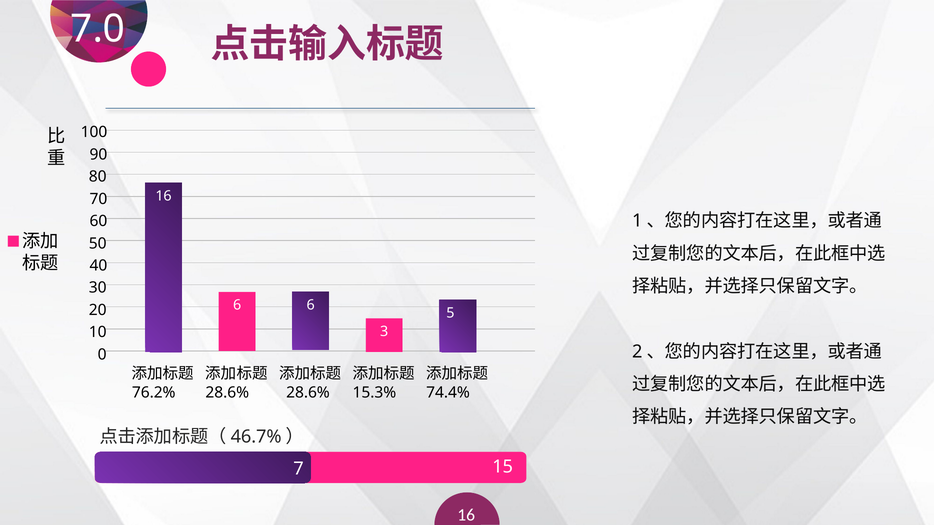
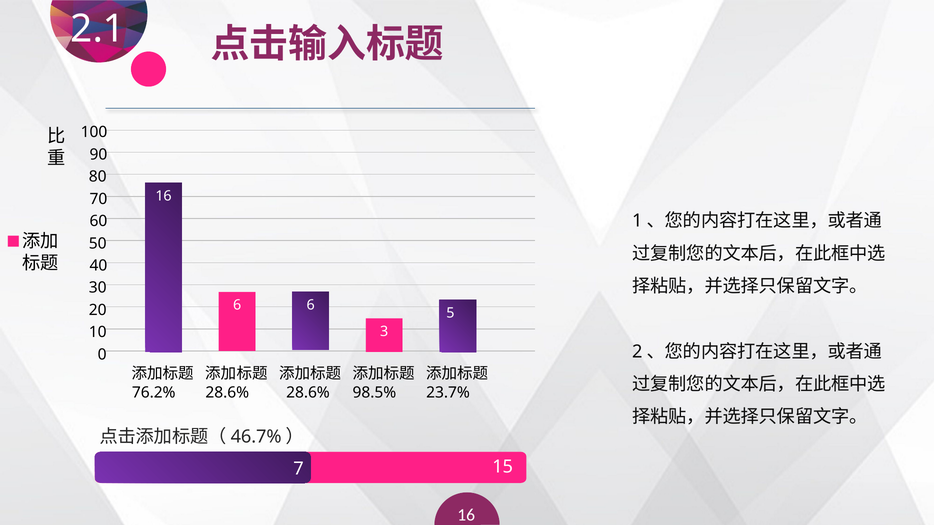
7.0: 7.0 -> 2.1
15.3%: 15.3% -> 98.5%
74.4%: 74.4% -> 23.7%
